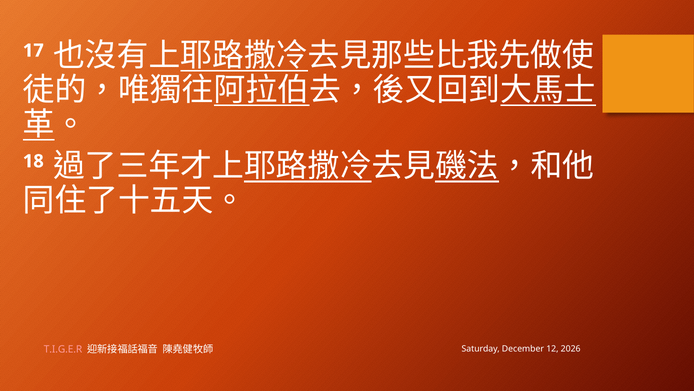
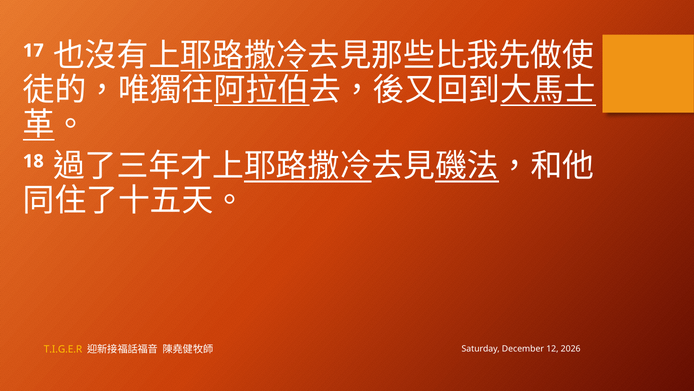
T.I.G.E.R colour: pink -> yellow
